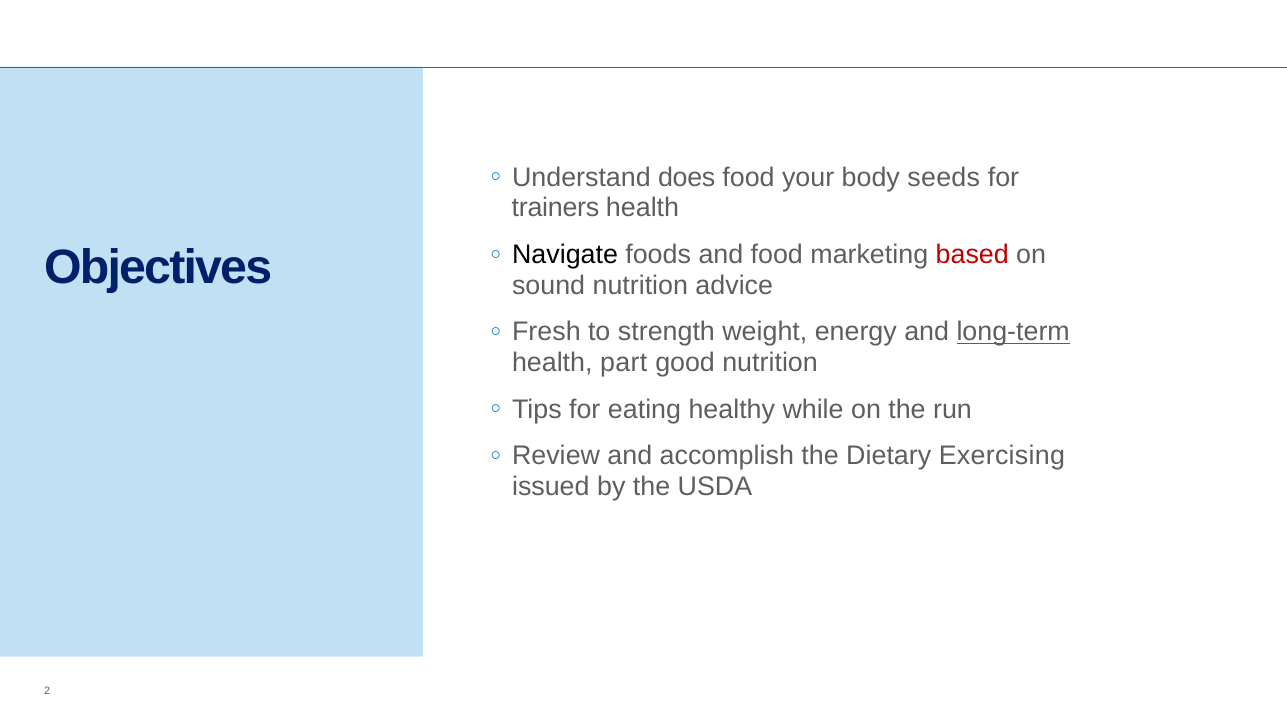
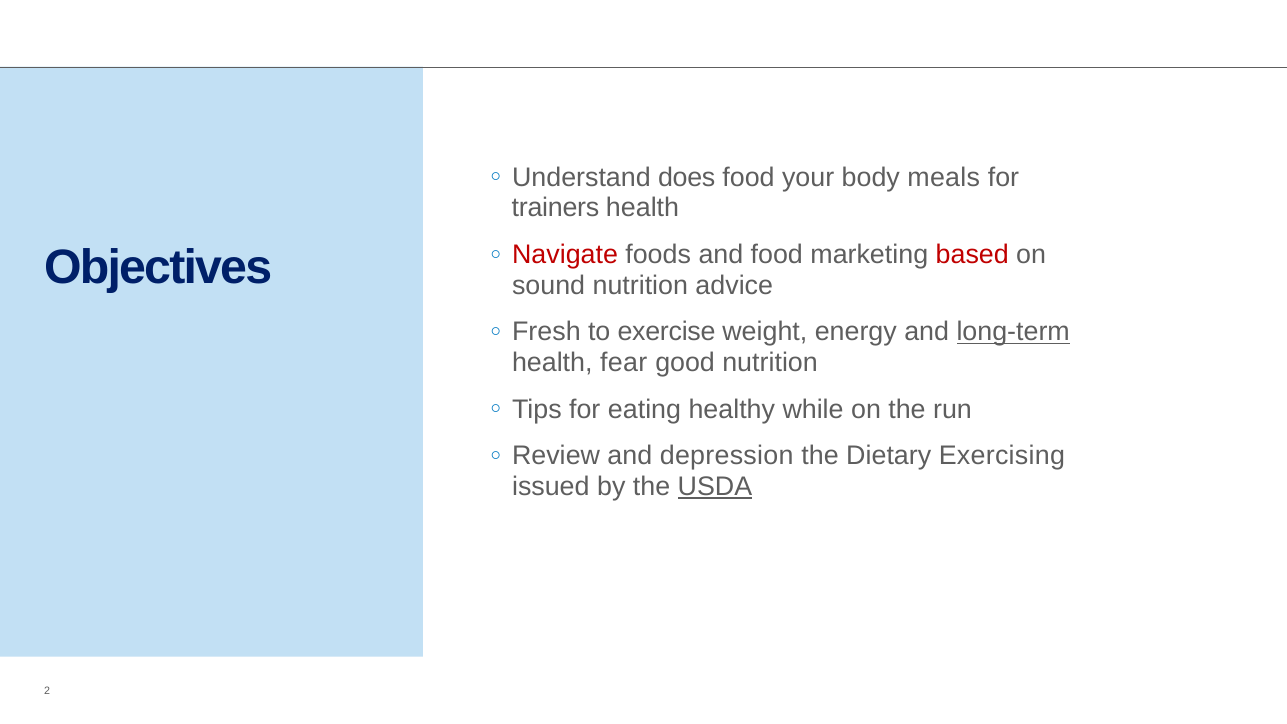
seeds: seeds -> meals
Navigate colour: black -> red
strength: strength -> exercise
part: part -> fear
accomplish: accomplish -> depression
USDA underline: none -> present
